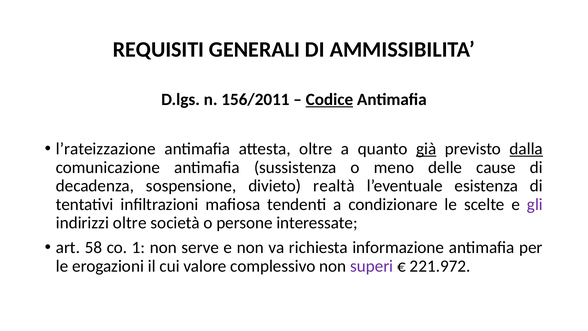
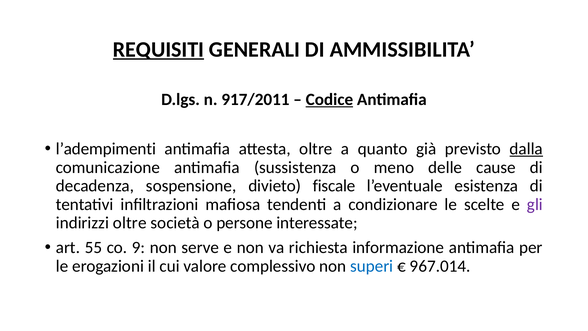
REQUISITI underline: none -> present
156/2011: 156/2011 -> 917/2011
l’rateizzazione: l’rateizzazione -> l’adempimenti
già underline: present -> none
realtà: realtà -> fiscale
58: 58 -> 55
1: 1 -> 9
superi colour: purple -> blue
221.972: 221.972 -> 967.014
